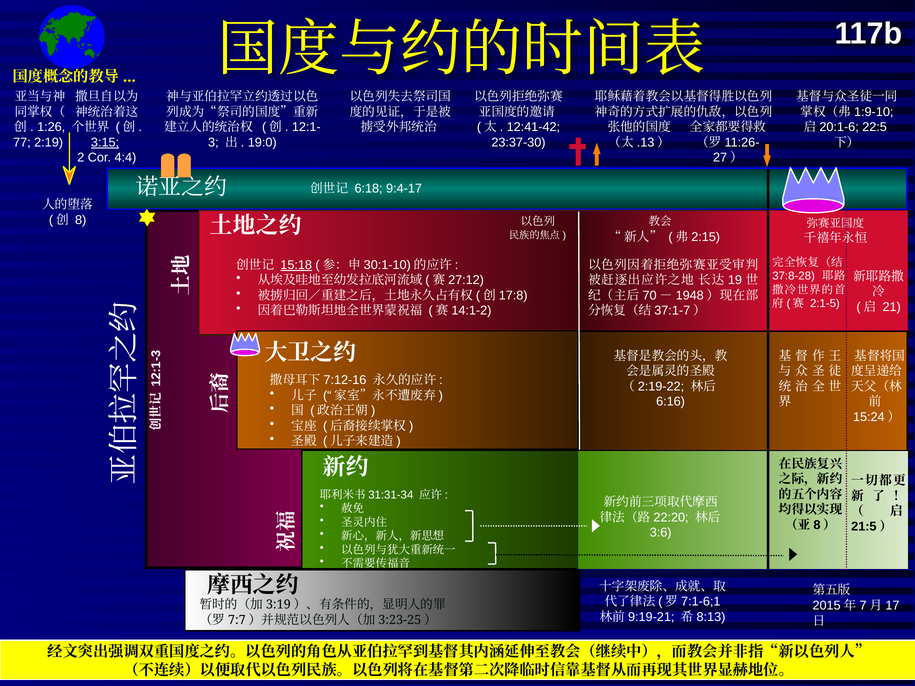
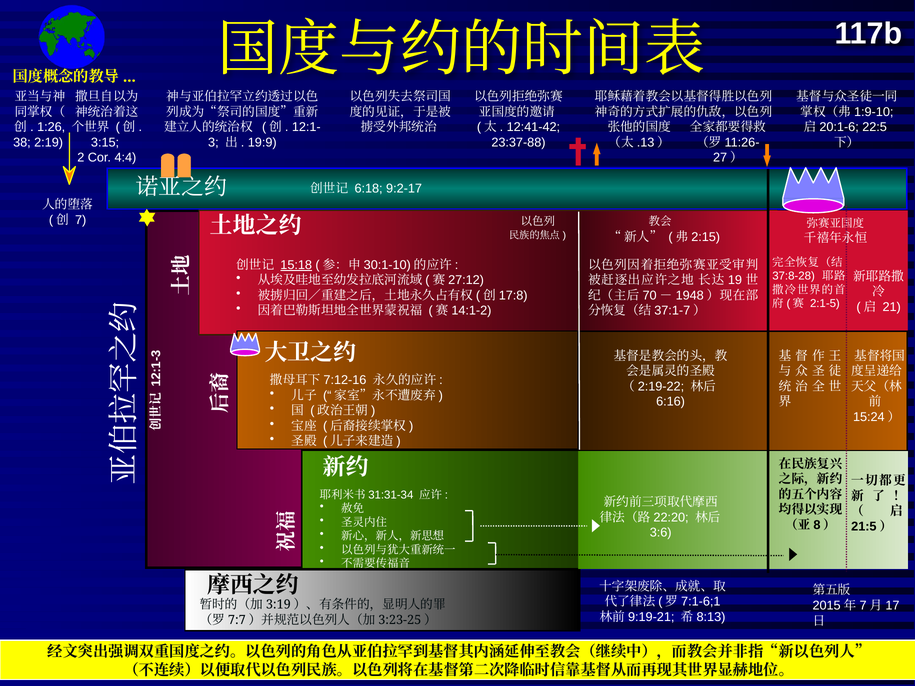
77: 77 -> 38
3:15 underline: present -> none
19:0: 19:0 -> 19:9
23:37-30: 23:37-30 -> 23:37-88
9:4-17: 9:4-17 -> 9:2-17
8: 8 -> 7
